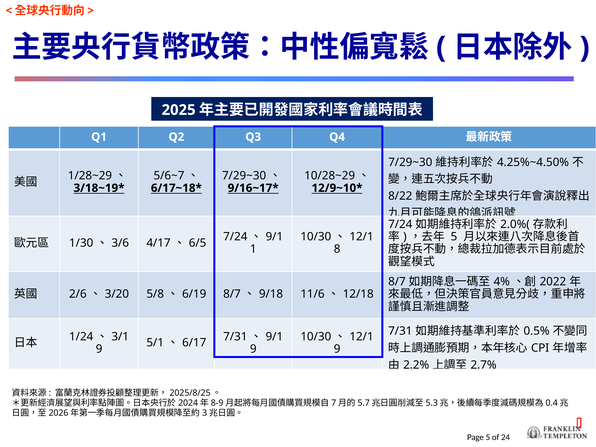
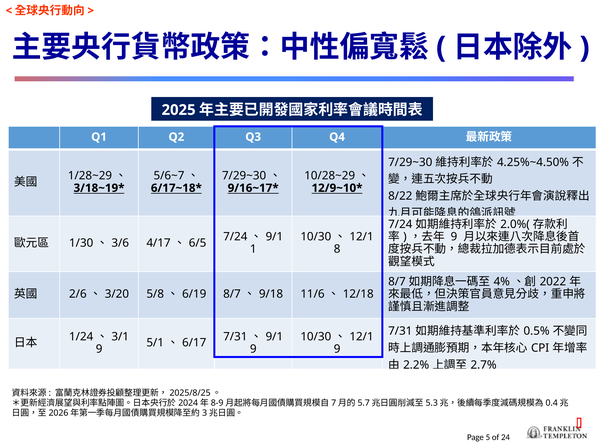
5 at (454, 237): 5 -> 9
